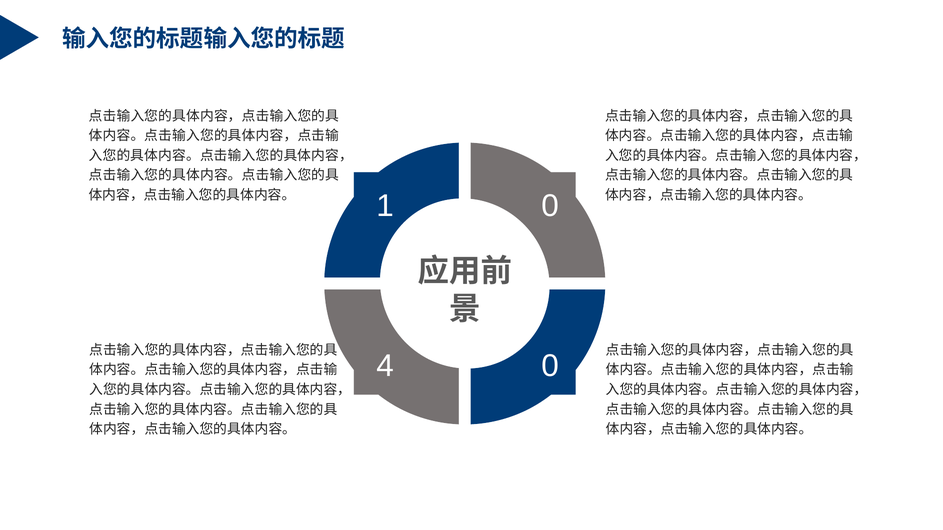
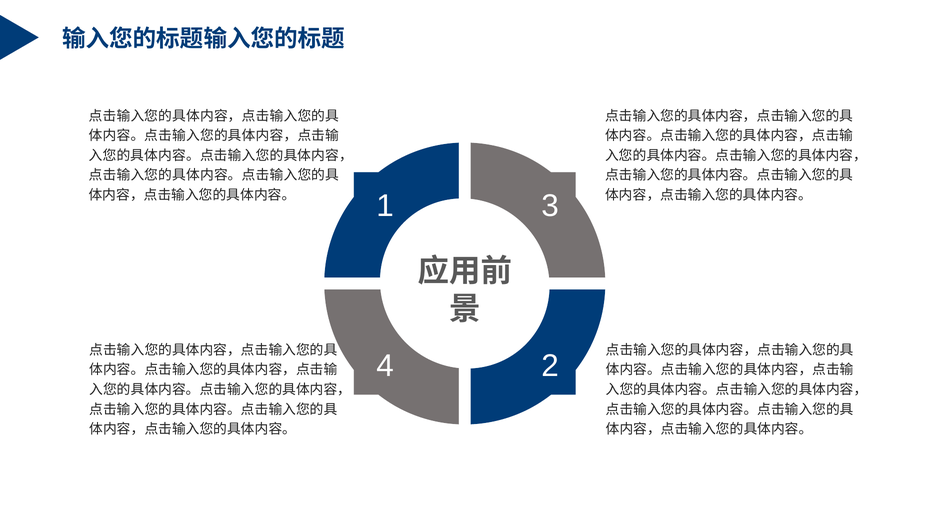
1 0: 0 -> 3
4 0: 0 -> 2
